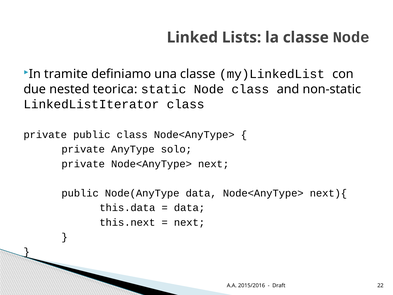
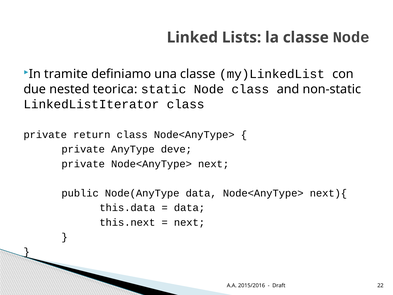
private public: public -> return
solo: solo -> deve
